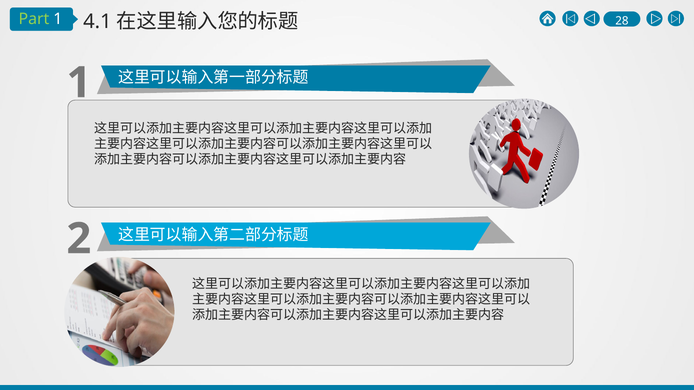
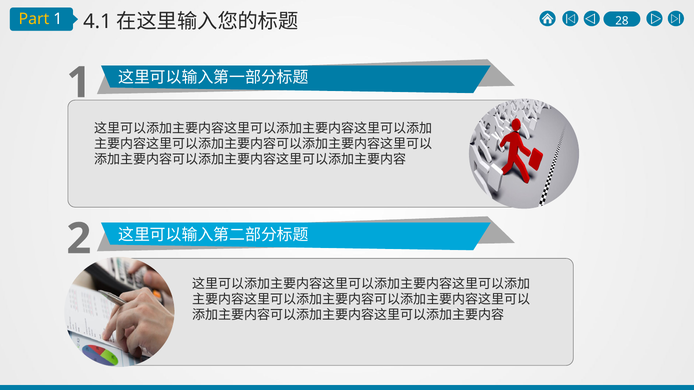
Part colour: light green -> yellow
